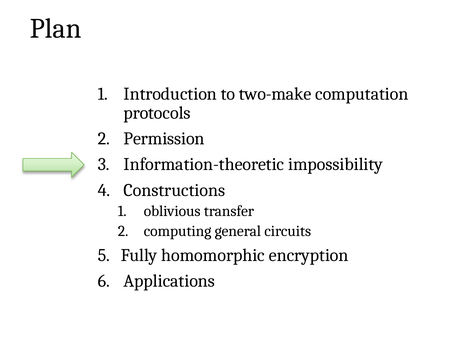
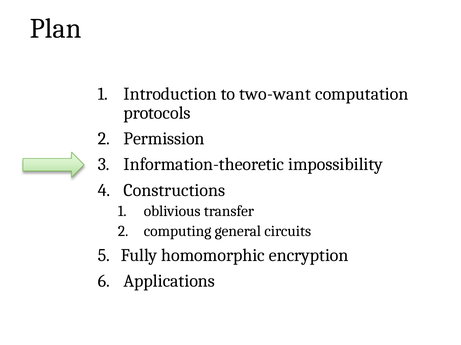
two-make: two-make -> two-want
